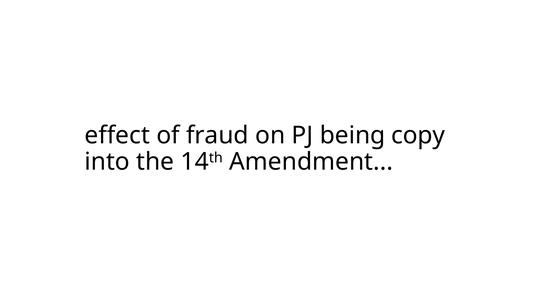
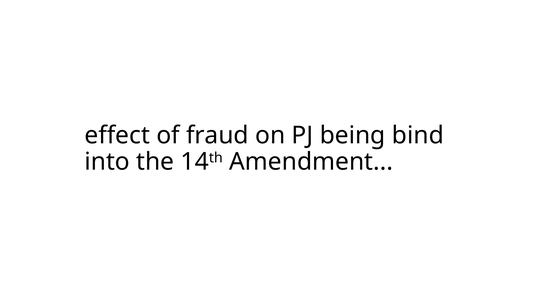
copy: copy -> bind
